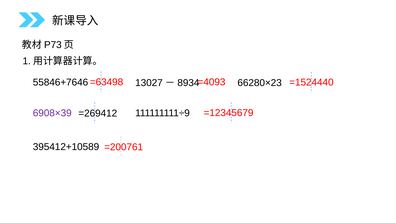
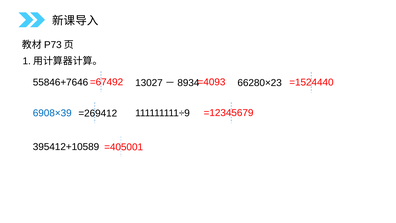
=63498: =63498 -> =67492
6908×39 colour: purple -> blue
=200761: =200761 -> =405001
